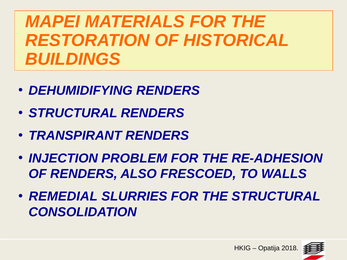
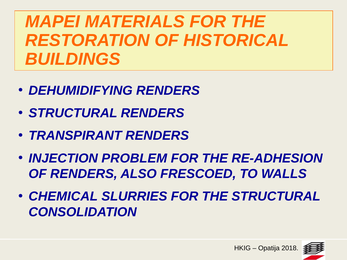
REMEDIAL: REMEDIAL -> CHEMICAL
